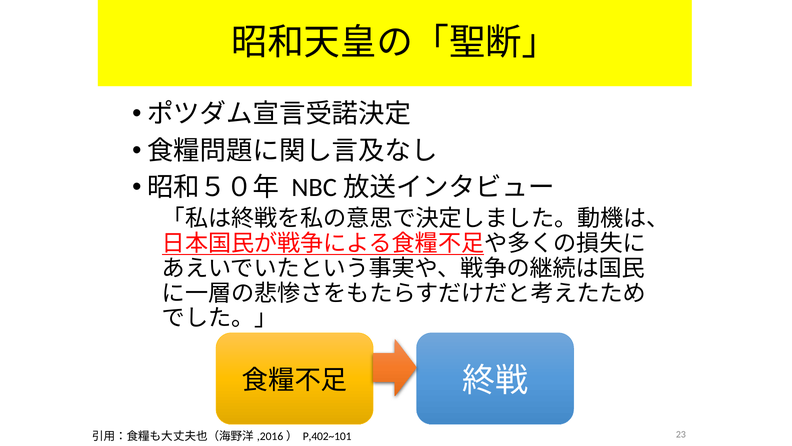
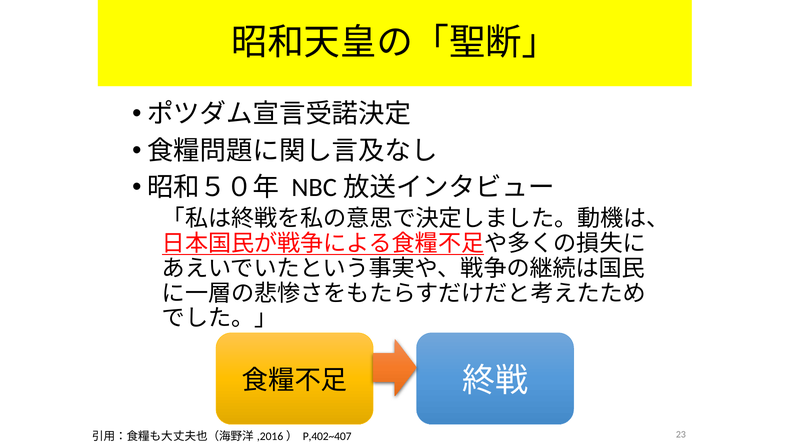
P,402~101: P,402~101 -> P,402~407
